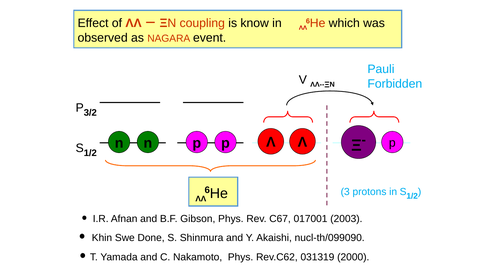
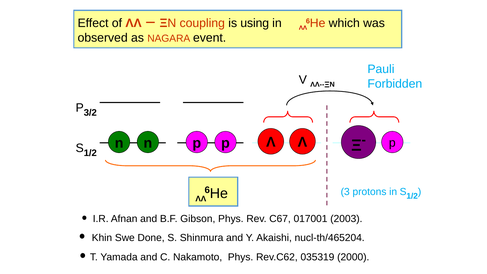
know: know -> using
nucl-th/099090: nucl-th/099090 -> nucl-th/465204
031319: 031319 -> 035319
